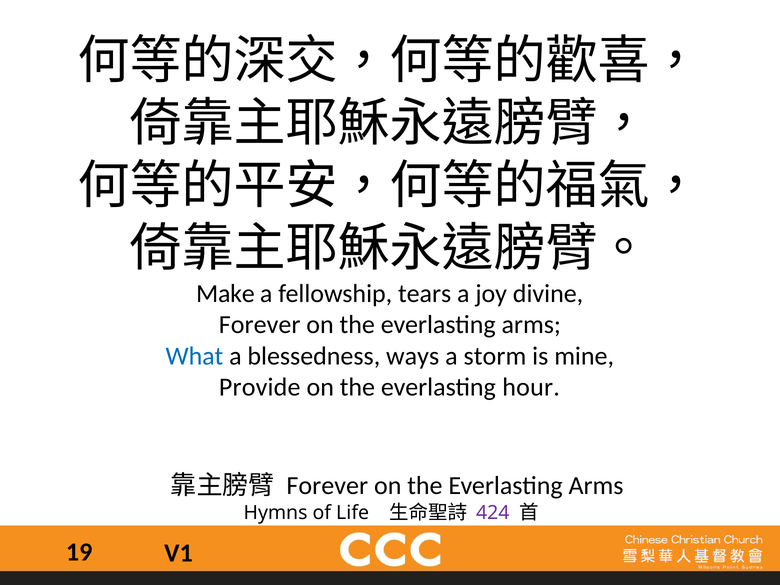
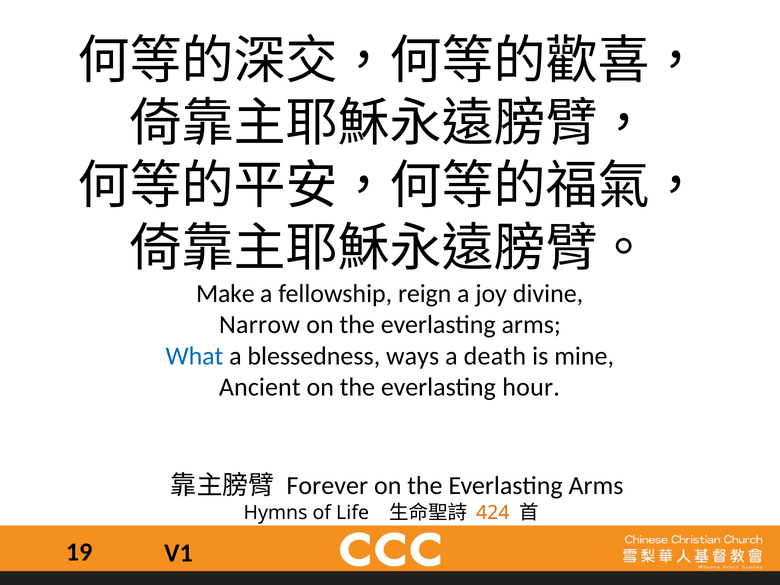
tears: tears -> reign
Forever at (260, 325): Forever -> Narrow
storm: storm -> death
Provide: Provide -> Ancient
424 colour: purple -> orange
